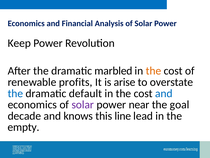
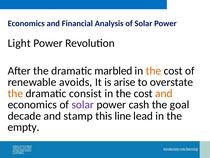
Keep: Keep -> Light
profits: profits -> avoids
the at (15, 93) colour: blue -> orange
default: default -> consist
and at (164, 93) colour: blue -> orange
near: near -> cash
knows: knows -> stamp
